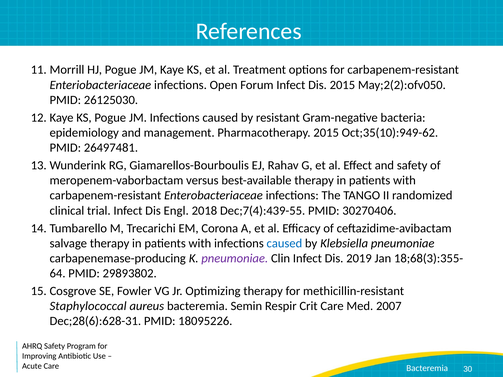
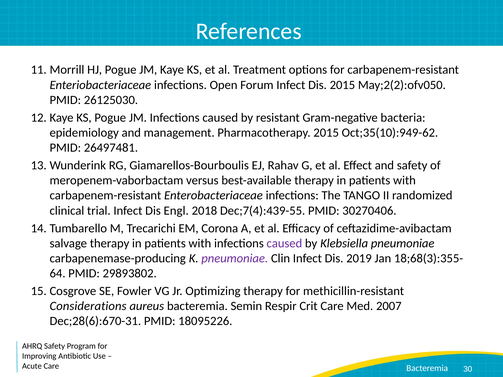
caused at (284, 243) colour: blue -> purple
Staphylococcal: Staphylococcal -> Considerations
Dec;28(6):628-31: Dec;28(6):628-31 -> Dec;28(6):670-31
